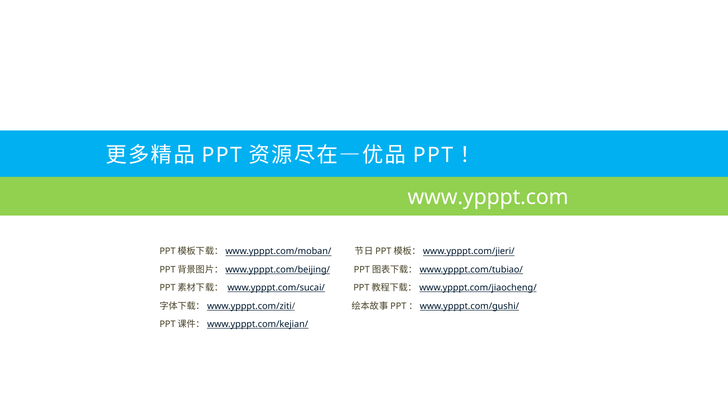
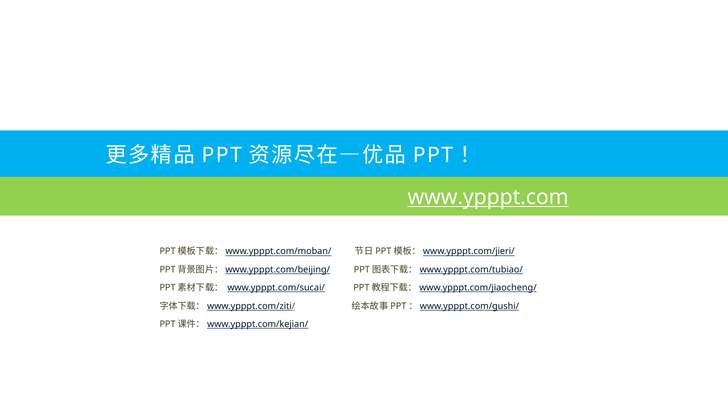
www.ypppt.com underline: none -> present
